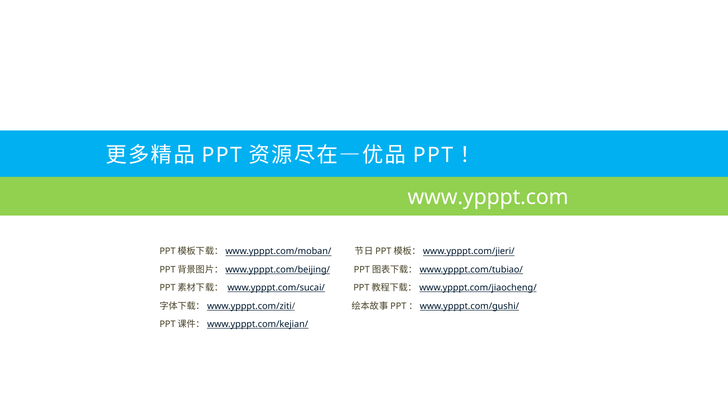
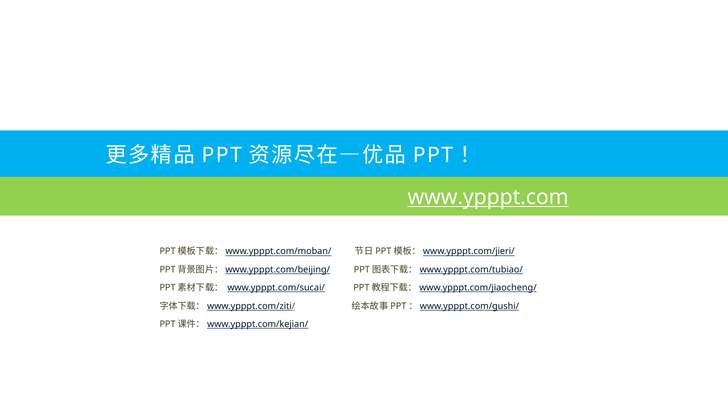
www.ypppt.com underline: none -> present
